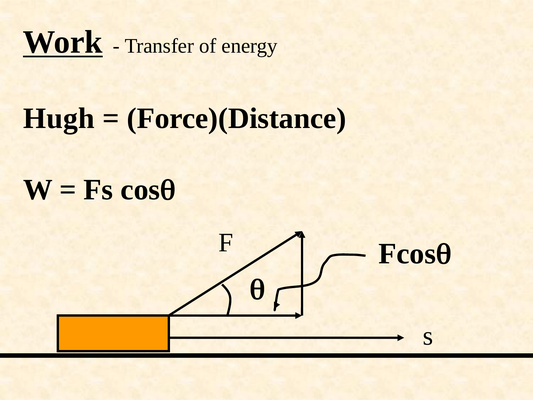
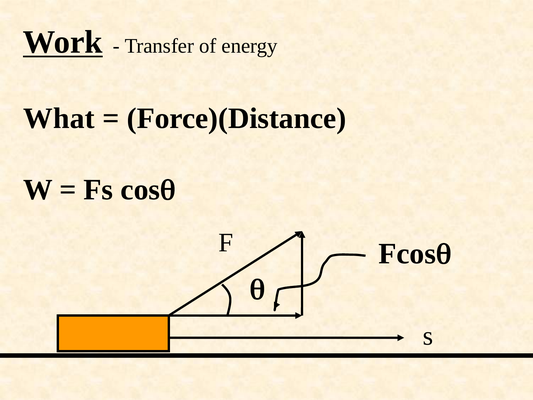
Hugh: Hugh -> What
